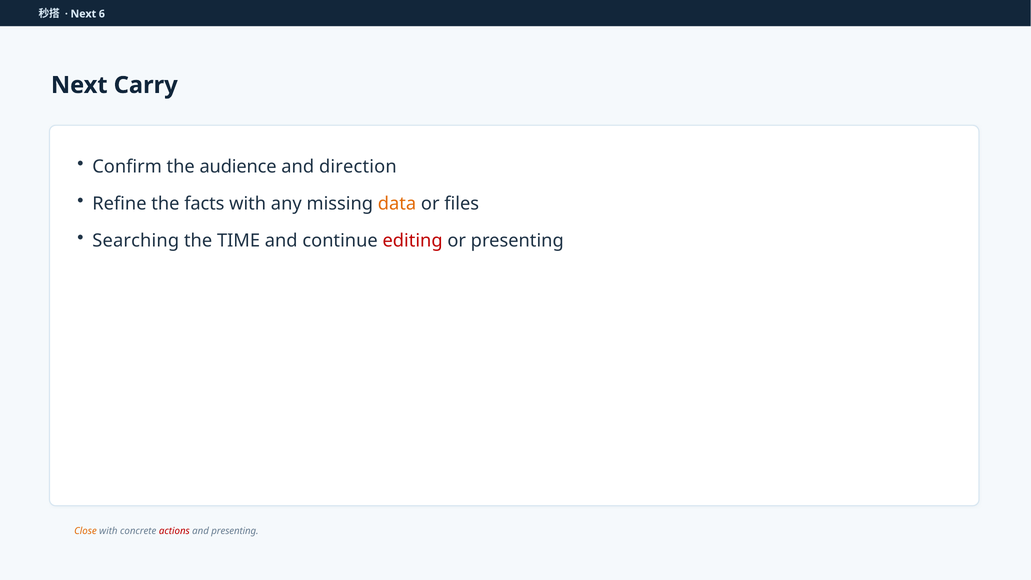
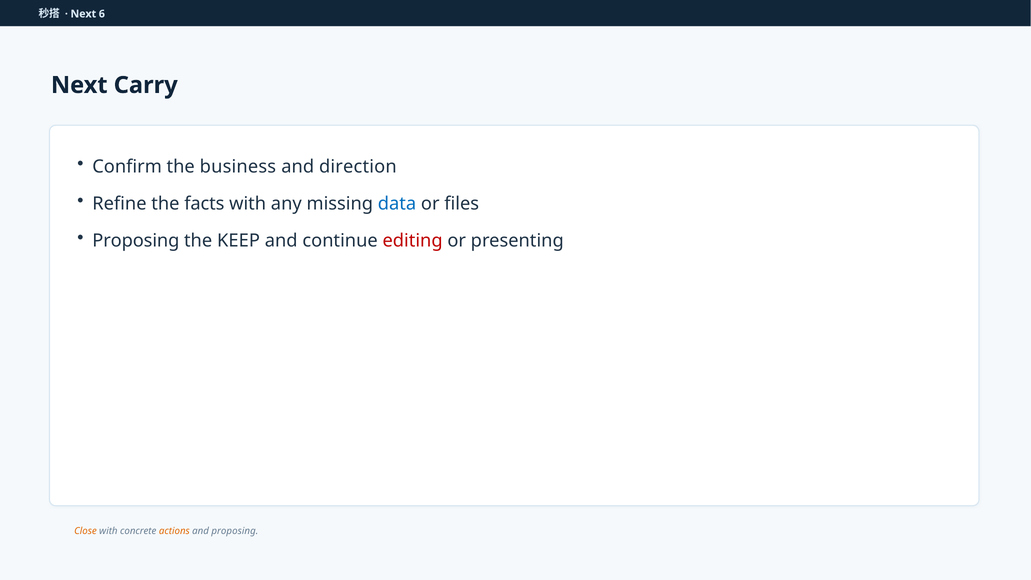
audience: audience -> business
data colour: orange -> blue
Searching at (136, 241): Searching -> Proposing
TIME: TIME -> KEEP
actions colour: red -> orange
and presenting: presenting -> proposing
